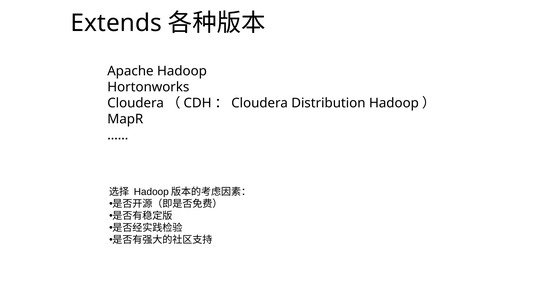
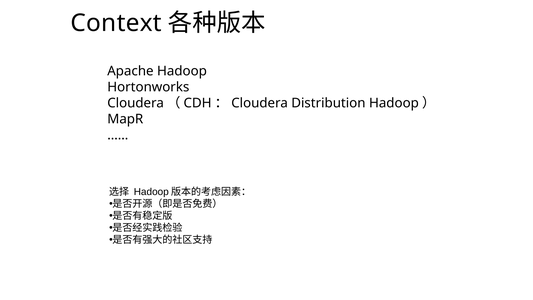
Extends: Extends -> Context
